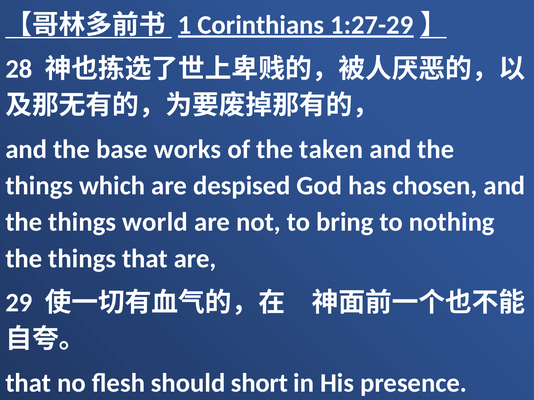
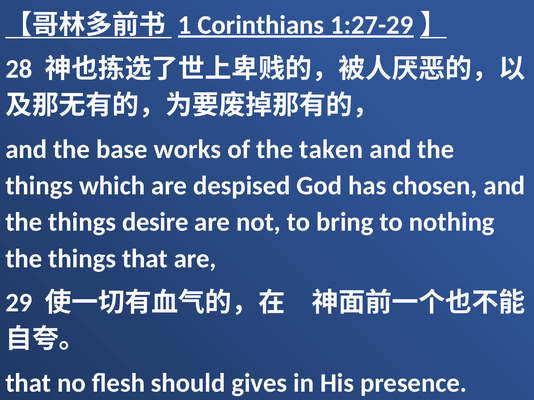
world: world -> desire
short: short -> gives
